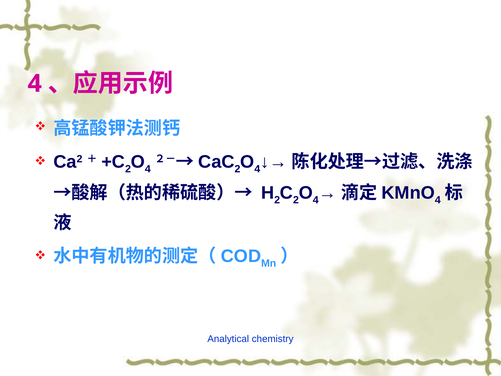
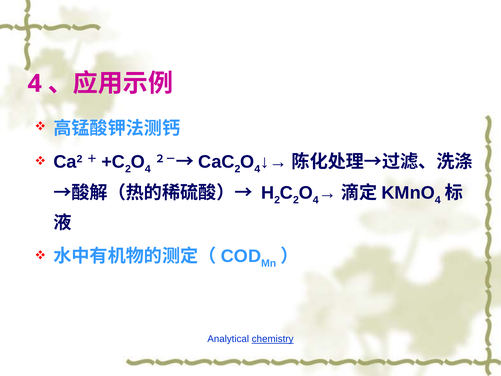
chemistry underline: none -> present
